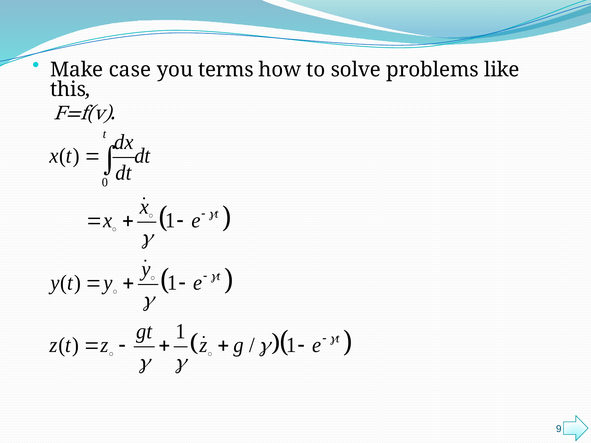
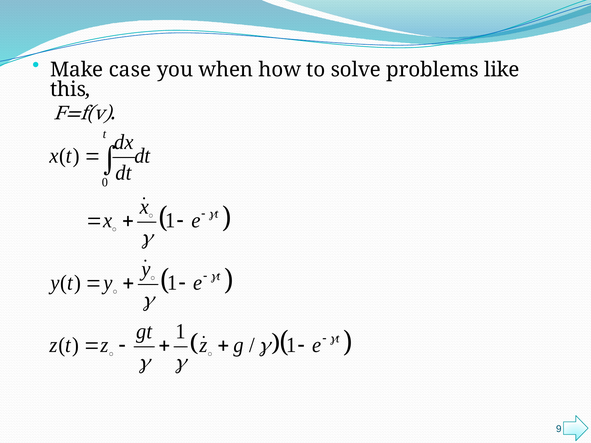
terms: terms -> when
